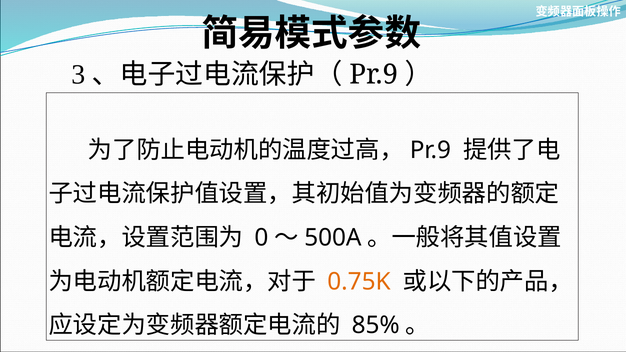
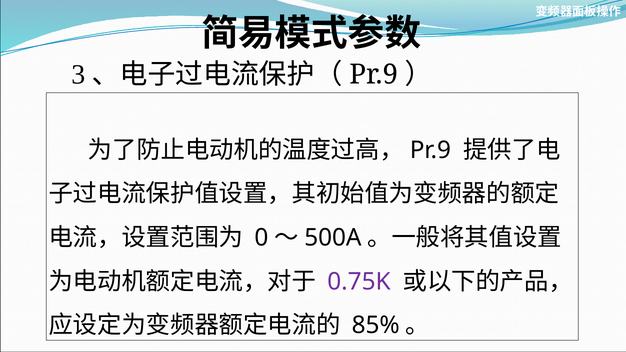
0.75K colour: orange -> purple
